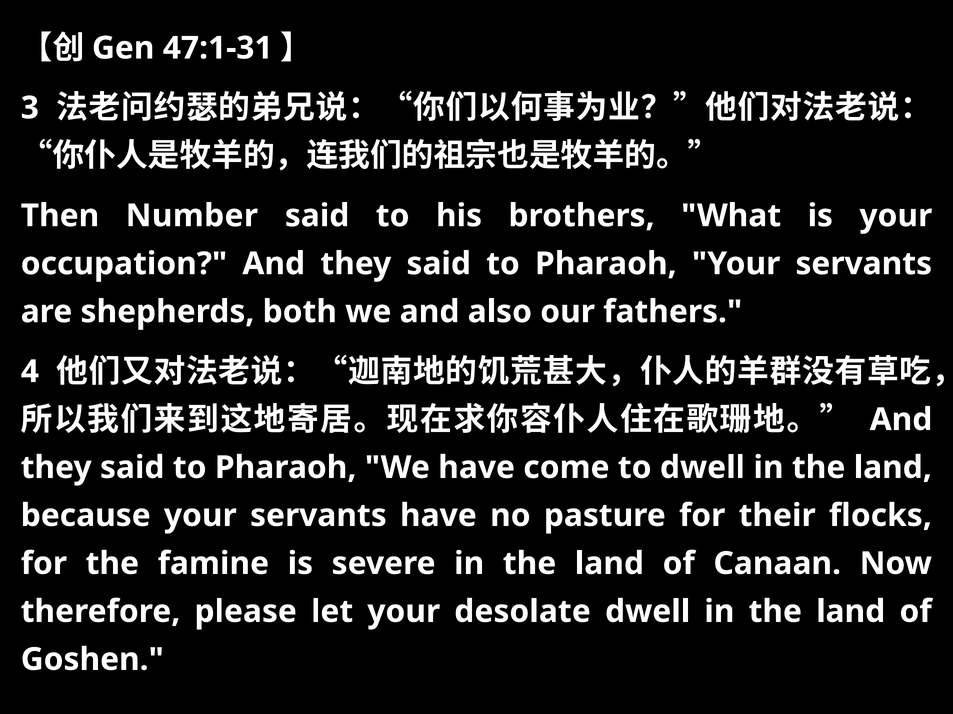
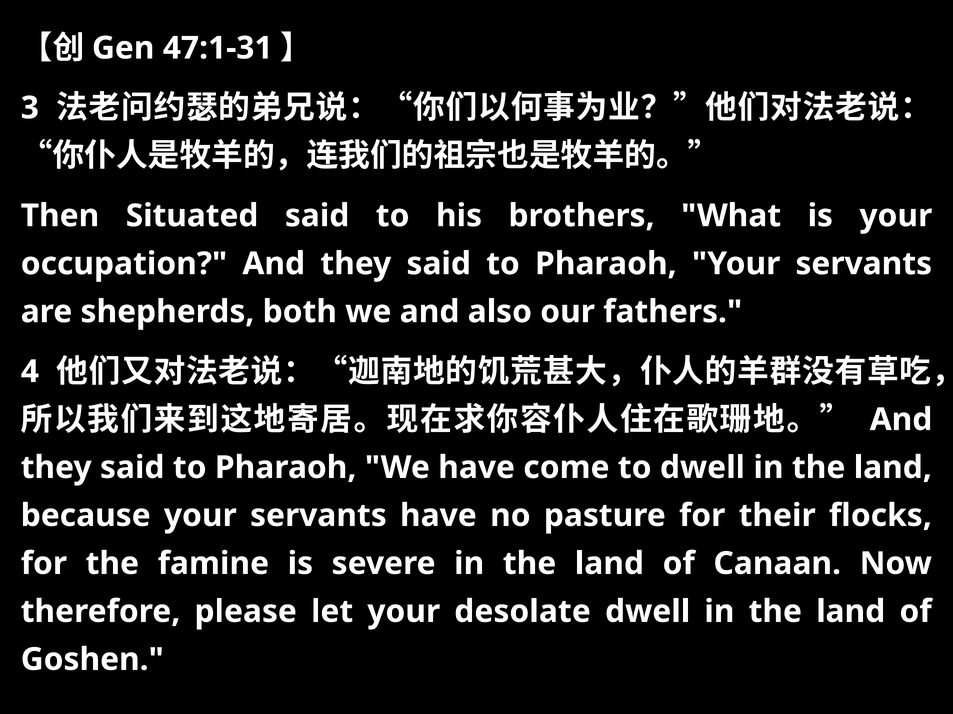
Number: Number -> Situated
